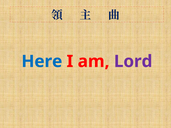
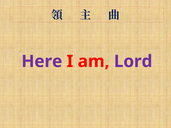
Here colour: blue -> purple
